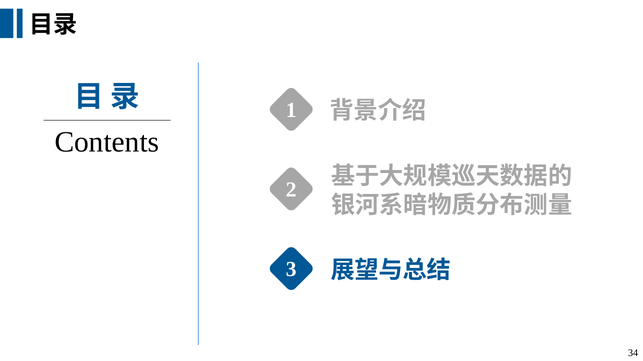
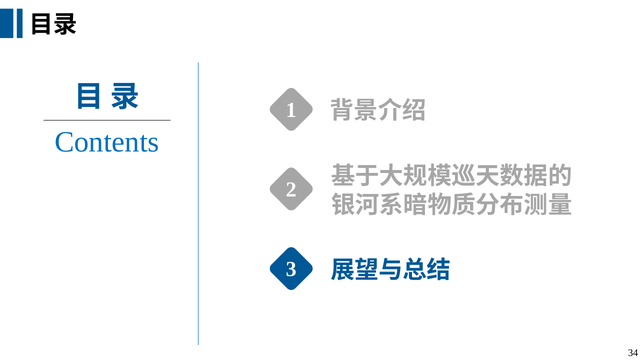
Contents colour: black -> blue
